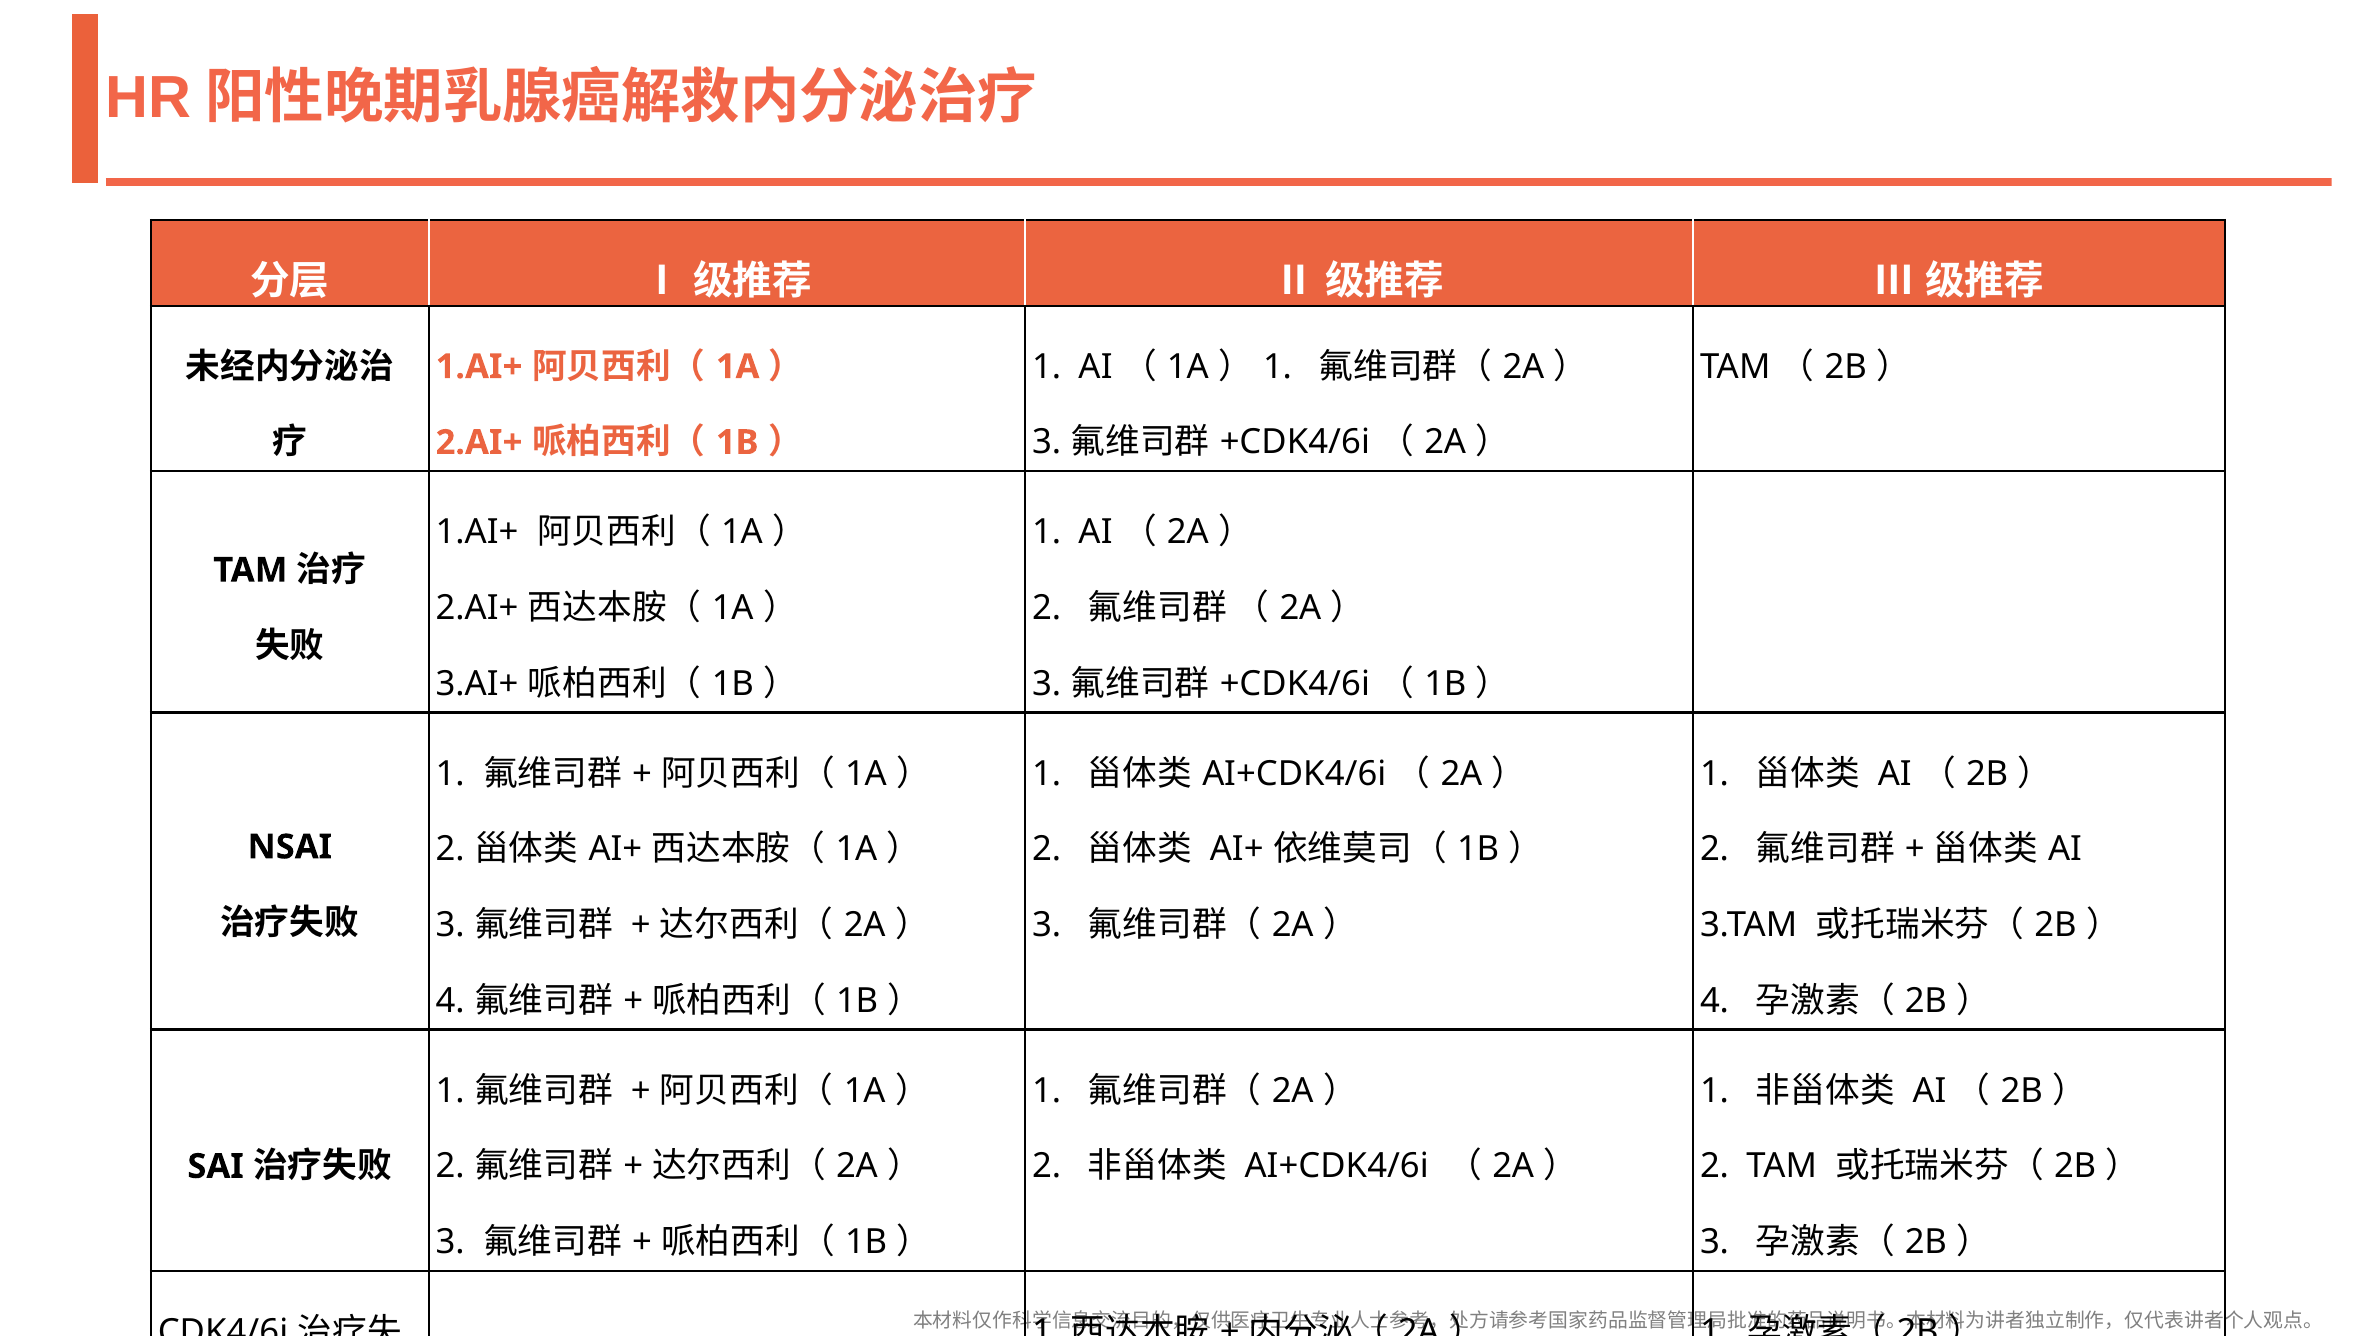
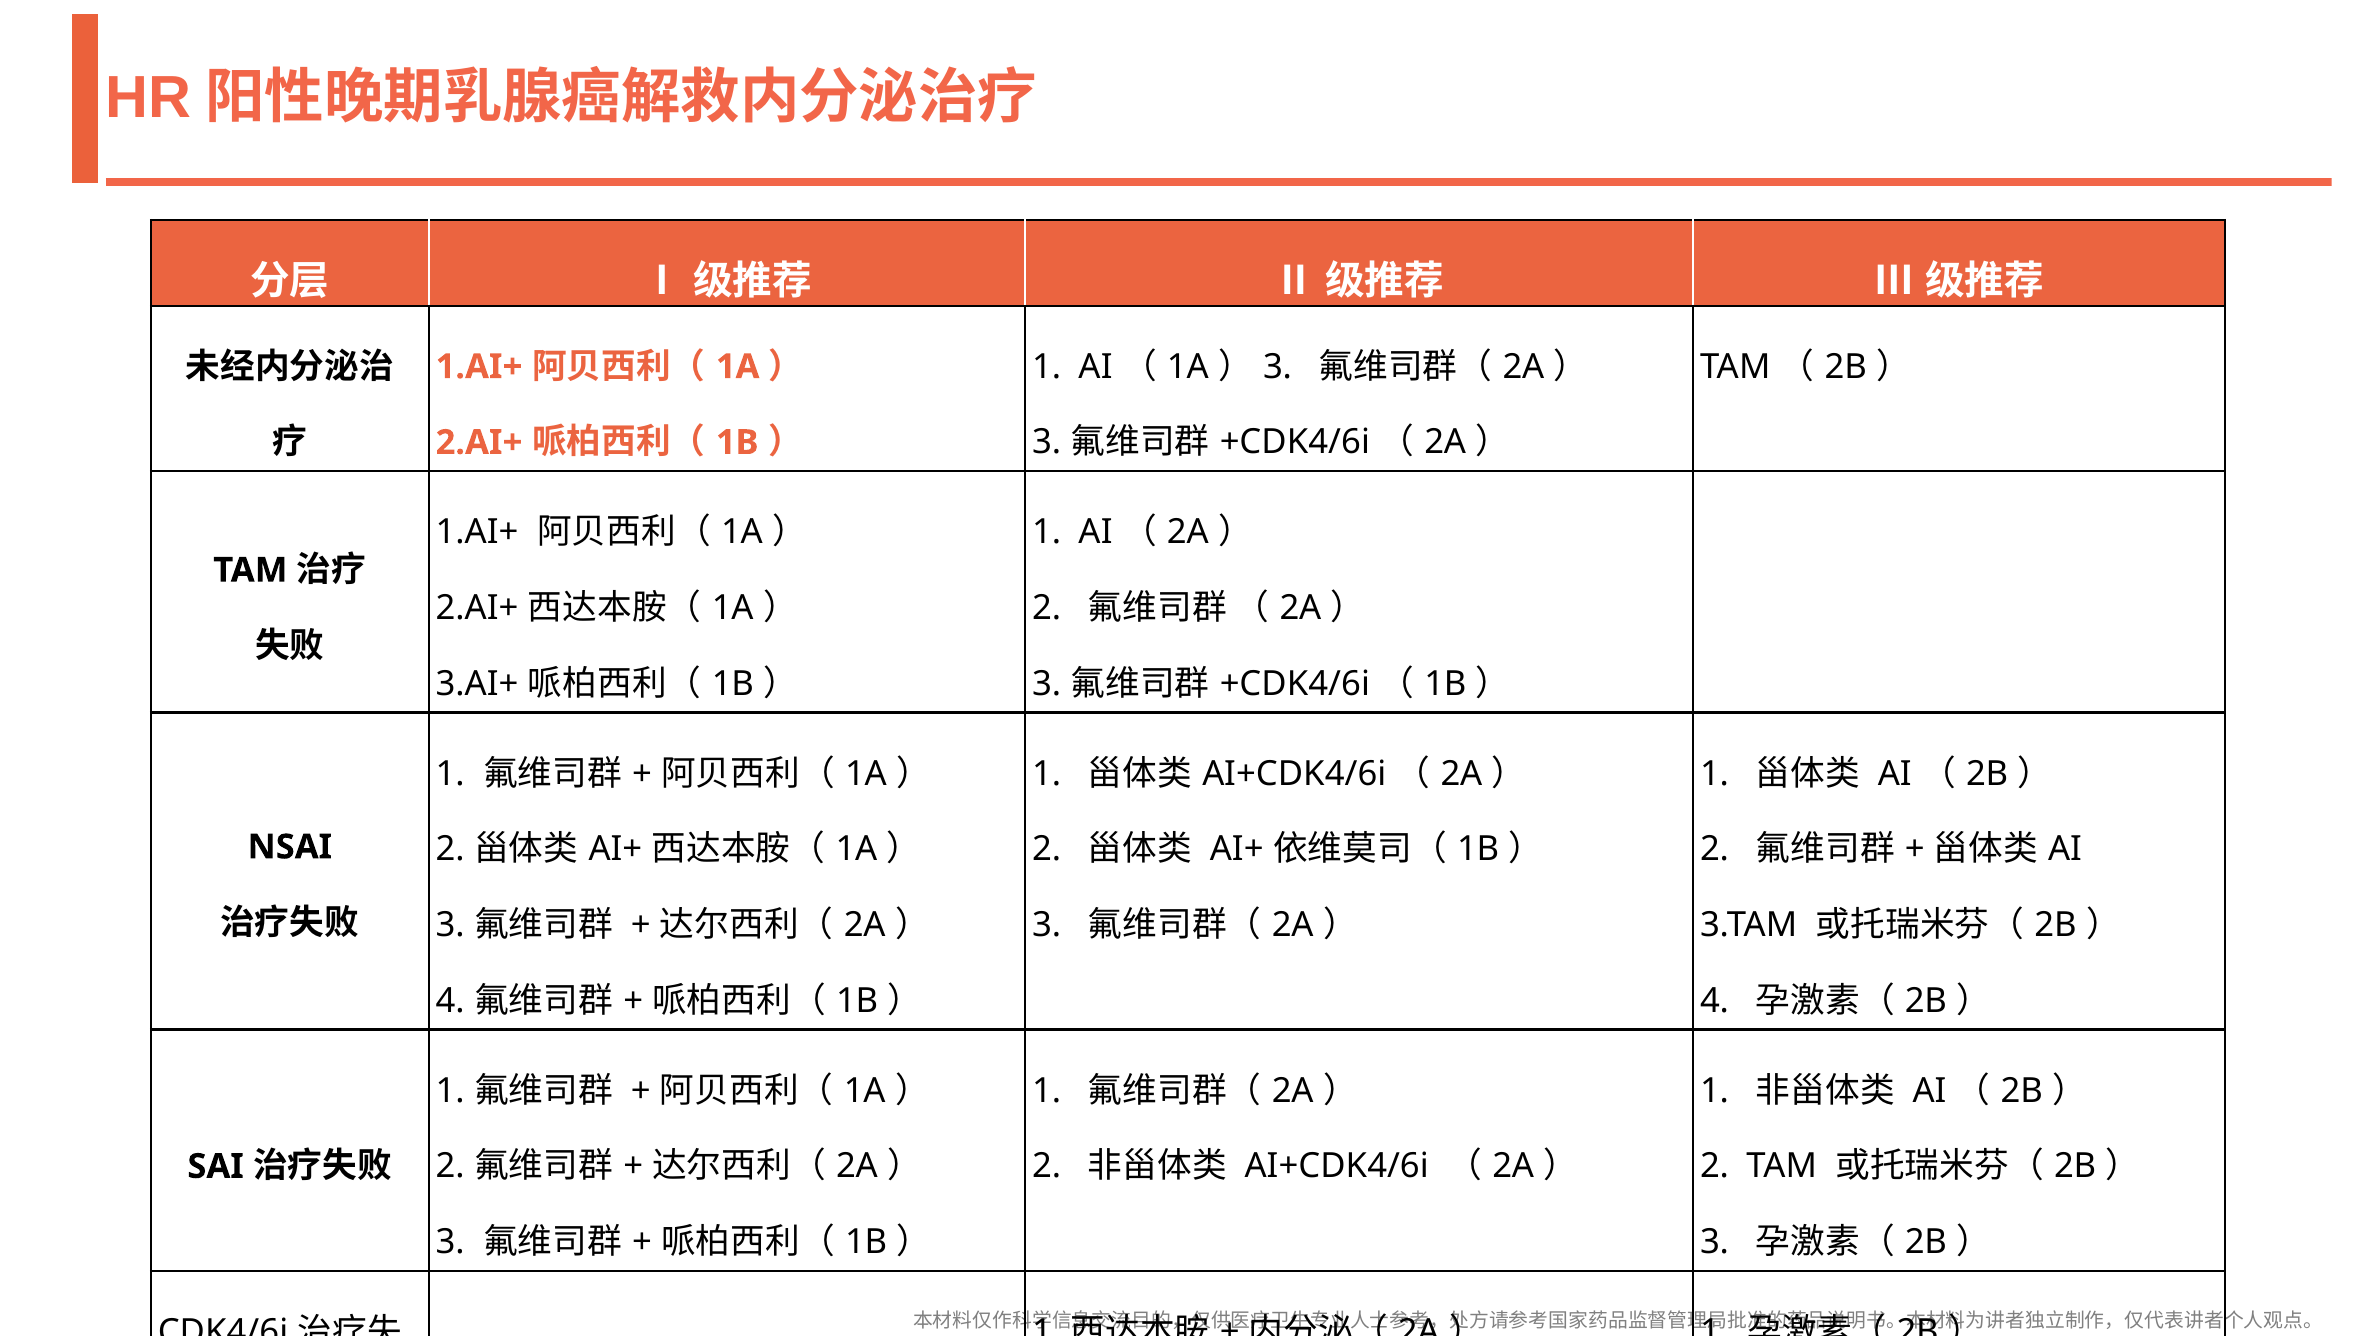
1 at (1278, 367): 1 -> 3
